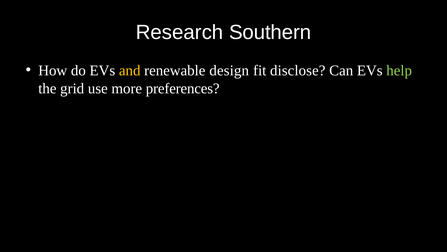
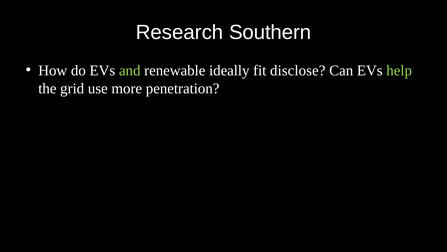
and colour: yellow -> light green
design: design -> ideally
preferences: preferences -> penetration
